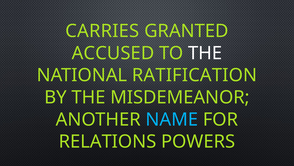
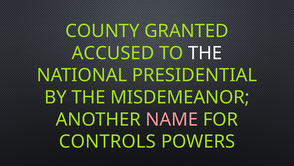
CARRIES: CARRIES -> COUNTY
RATIFICATION: RATIFICATION -> PRESIDENTIAL
NAME colour: light blue -> pink
RELATIONS: RELATIONS -> CONTROLS
